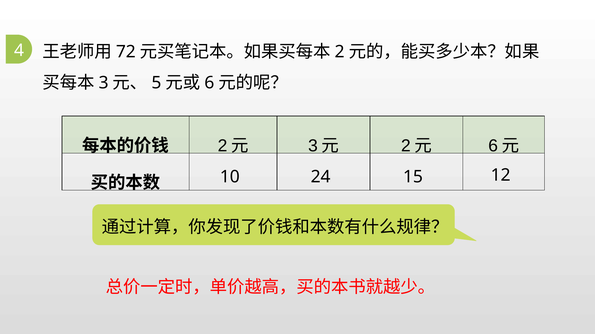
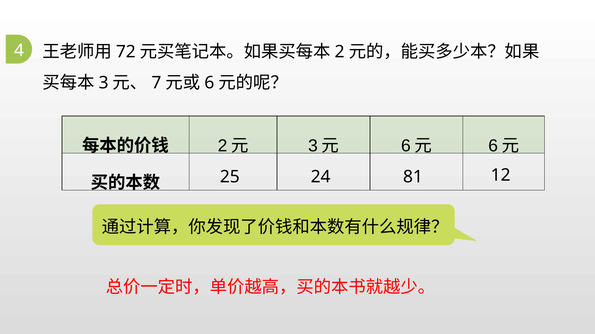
5: 5 -> 7
2 at (406, 146): 2 -> 6
10: 10 -> 25
15: 15 -> 81
